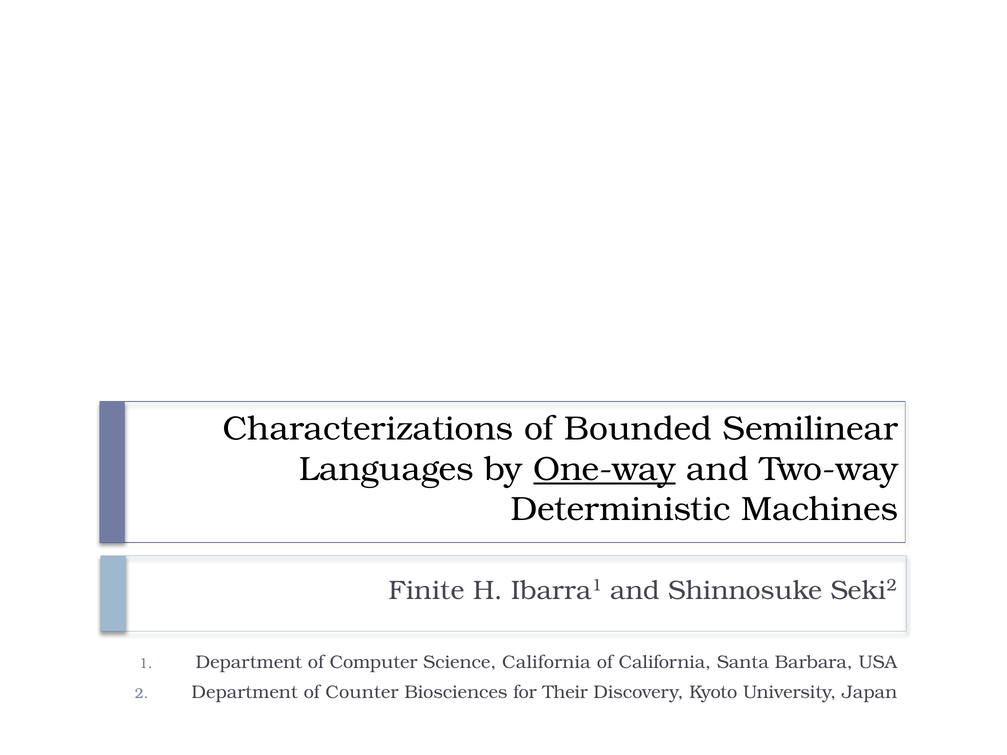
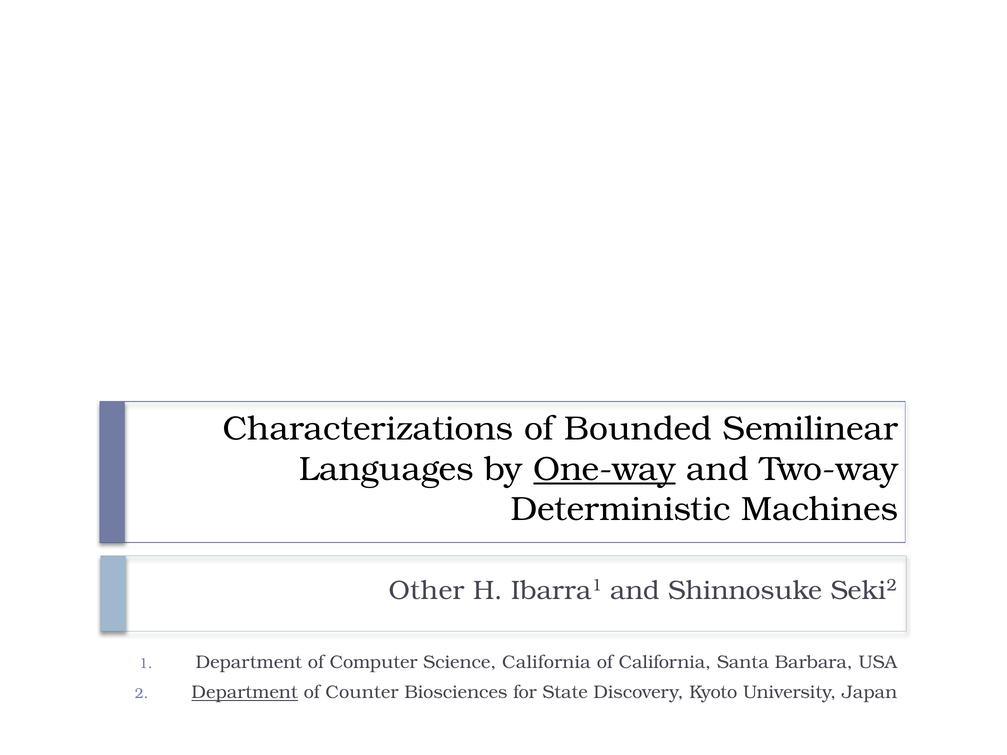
Finite: Finite -> Other
Department at (245, 693) underline: none -> present
Their: Their -> State
